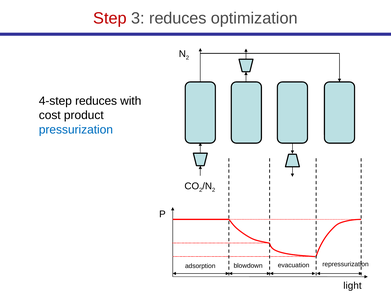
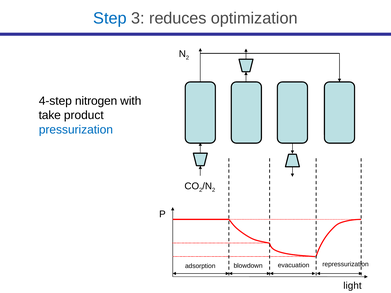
Step colour: red -> blue
4-step reduces: reduces -> nitrogen
cost: cost -> take
